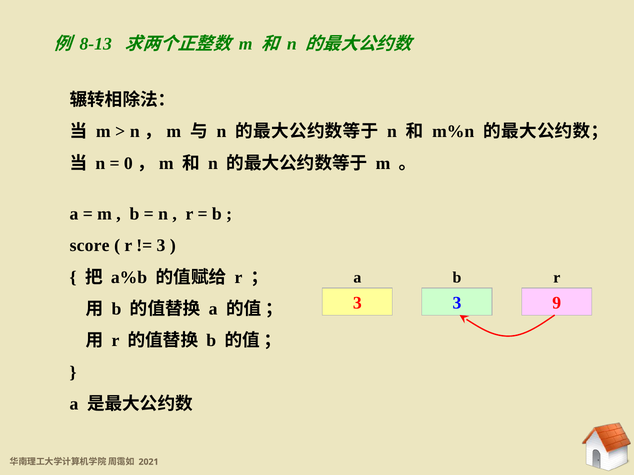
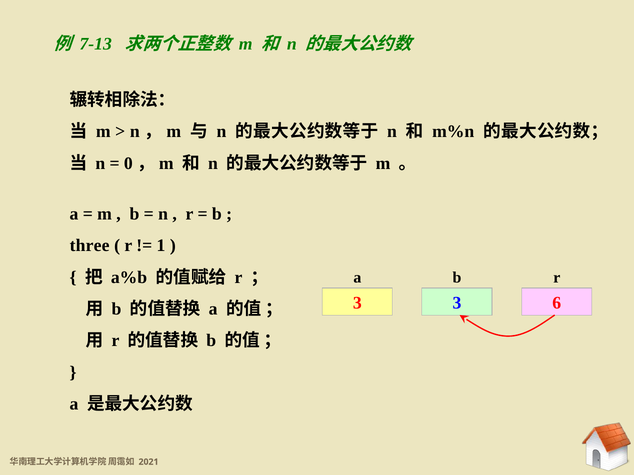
8-13: 8-13 -> 7-13
score: score -> three
3 at (161, 246): 3 -> 1
9: 9 -> 6
